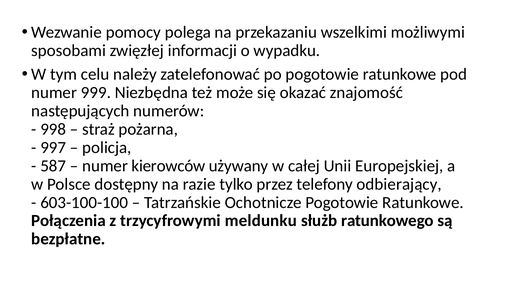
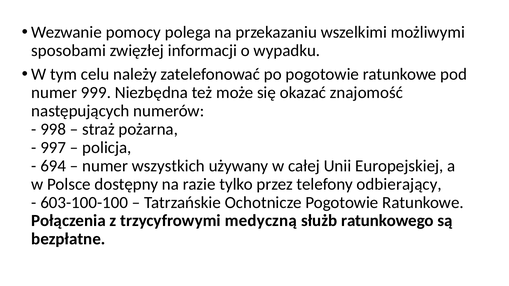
587: 587 -> 694
kierowców: kierowców -> wszystkich
meldunku: meldunku -> medyczną
